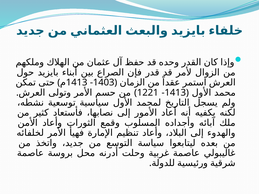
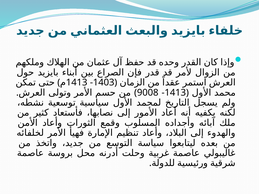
1221: 1221 -> 9008
